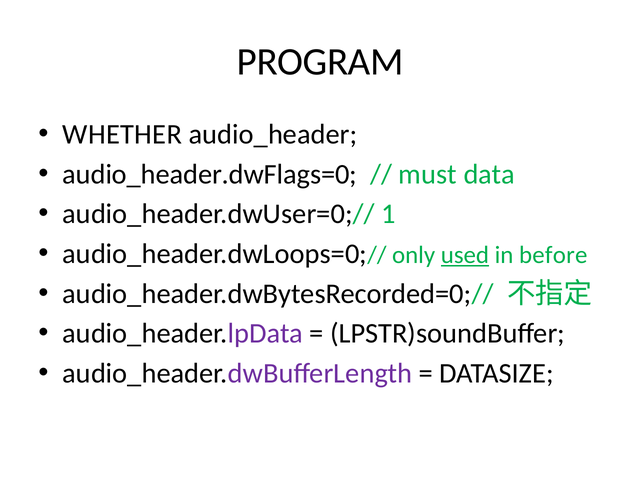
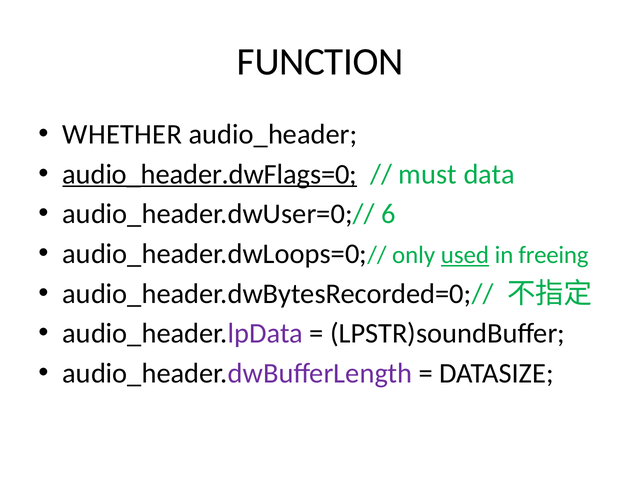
PROGRAM: PROGRAM -> FUNCTION
audio_header.dwFlags=0 underline: none -> present
1: 1 -> 6
before: before -> freeing
